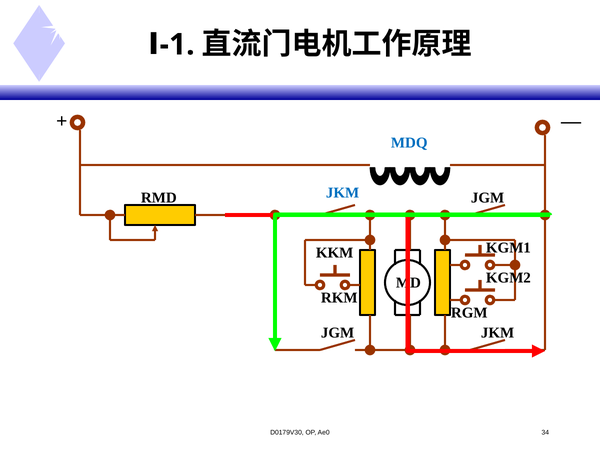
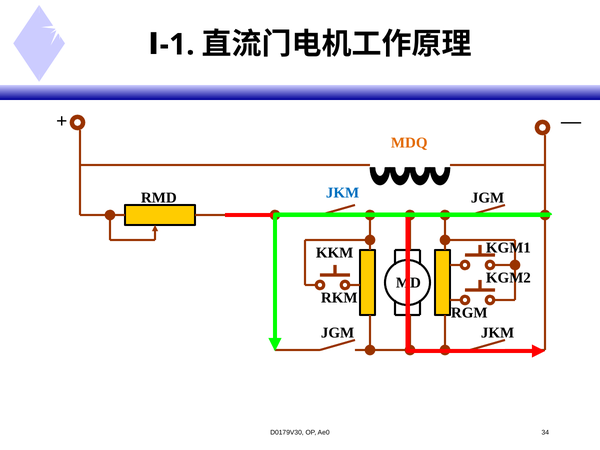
MDQ colour: blue -> orange
